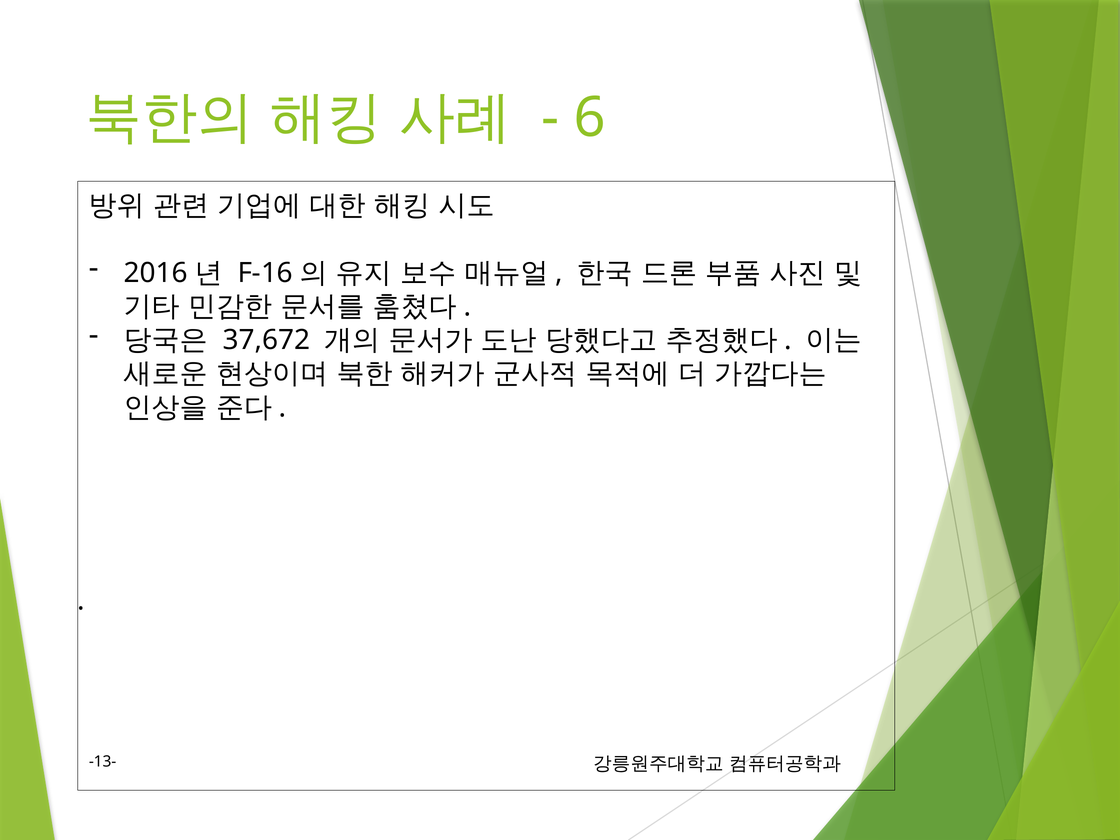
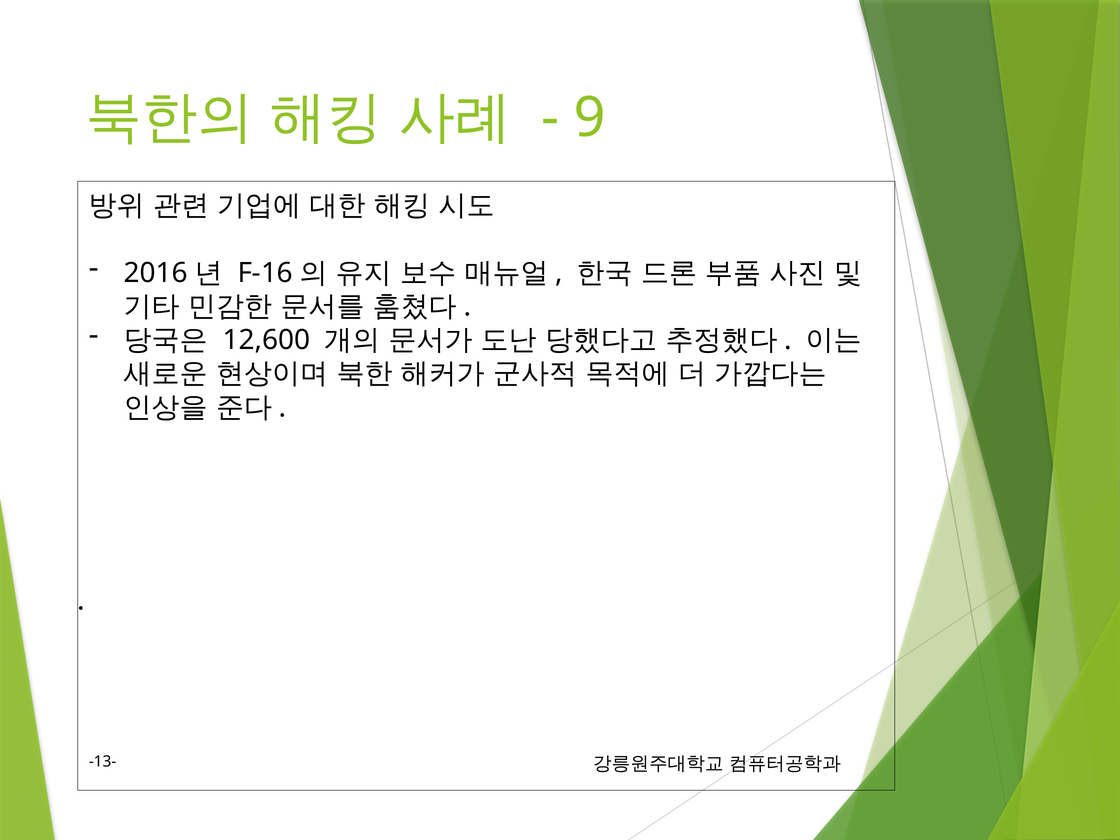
6: 6 -> 9
37,672: 37,672 -> 12,600
